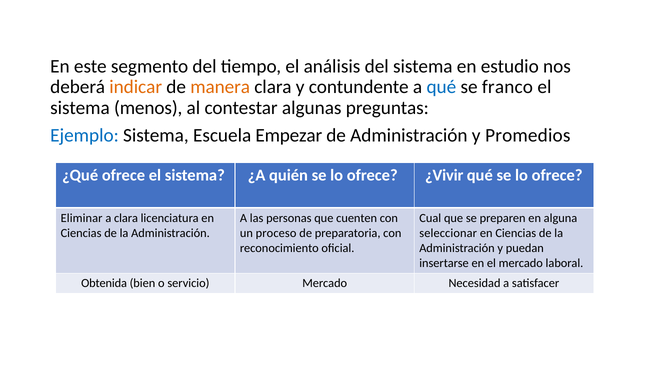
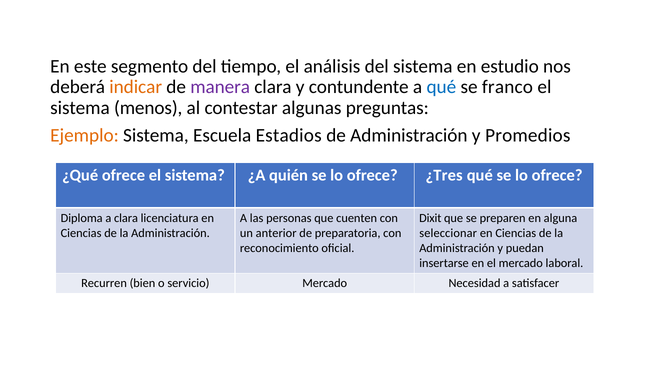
manera colour: orange -> purple
Ejemplo colour: blue -> orange
Empezar: Empezar -> Estadios
¿Vivir: ¿Vivir -> ¿Tres
Eliminar: Eliminar -> Diploma
Cual: Cual -> Dixit
proceso: proceso -> anterior
Obtenida: Obtenida -> Recurren
